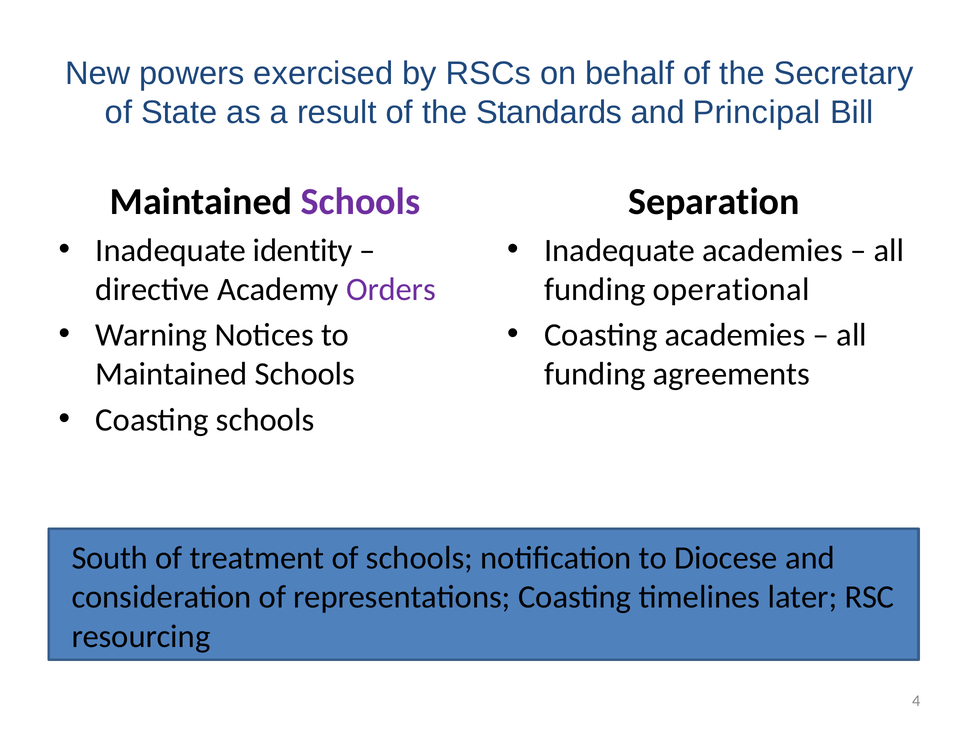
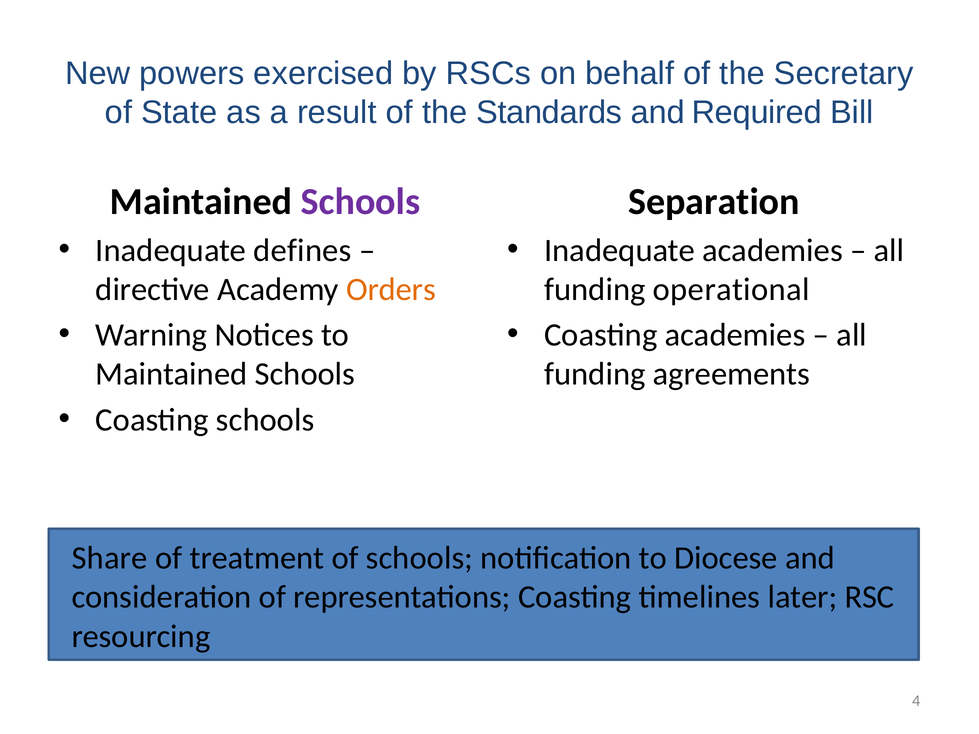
Principal: Principal -> Required
identity: identity -> defines
Orders colour: purple -> orange
South: South -> Share
